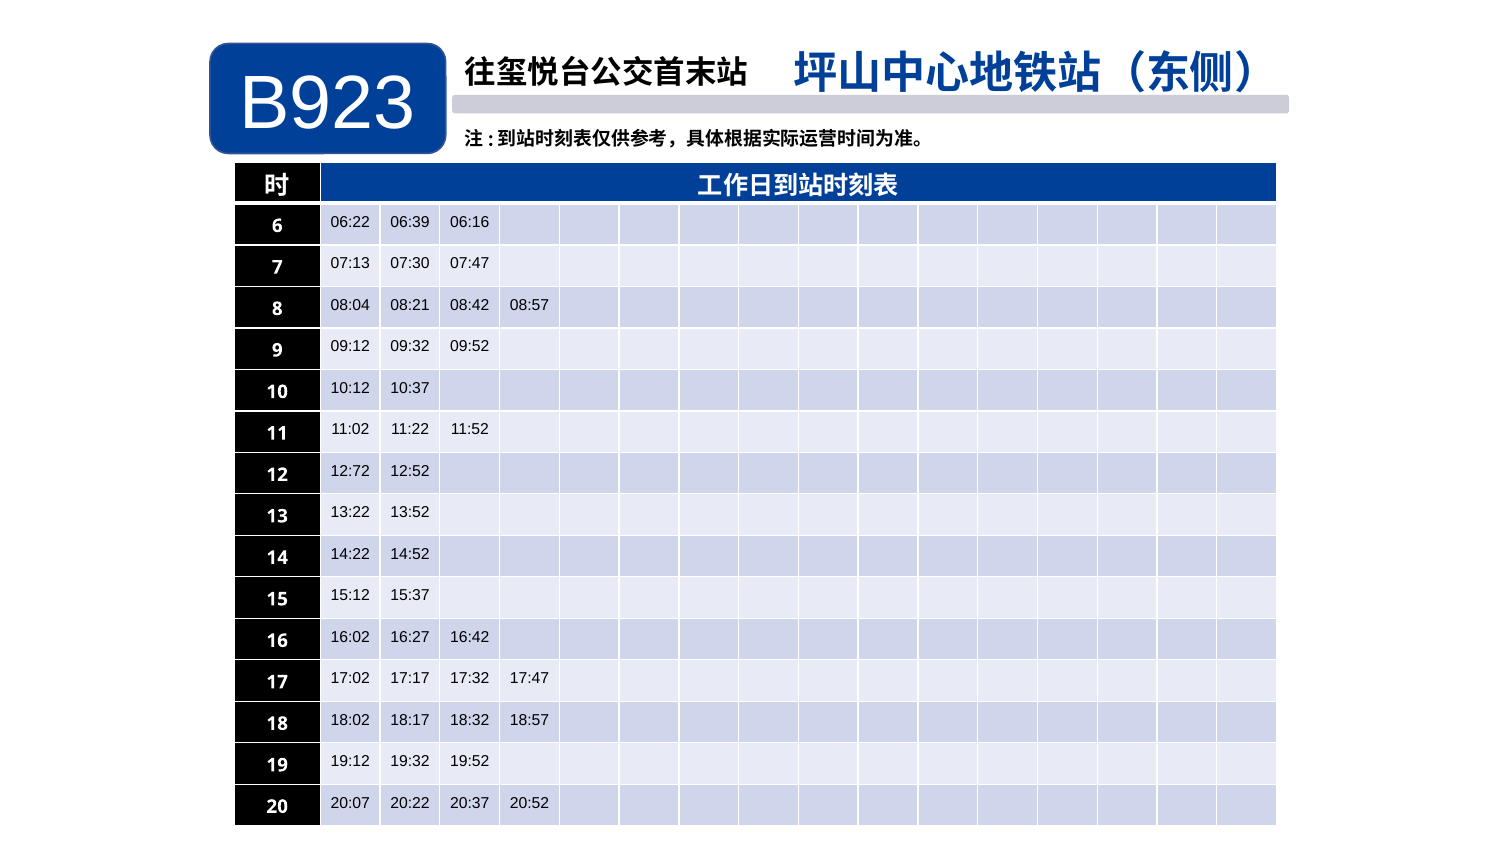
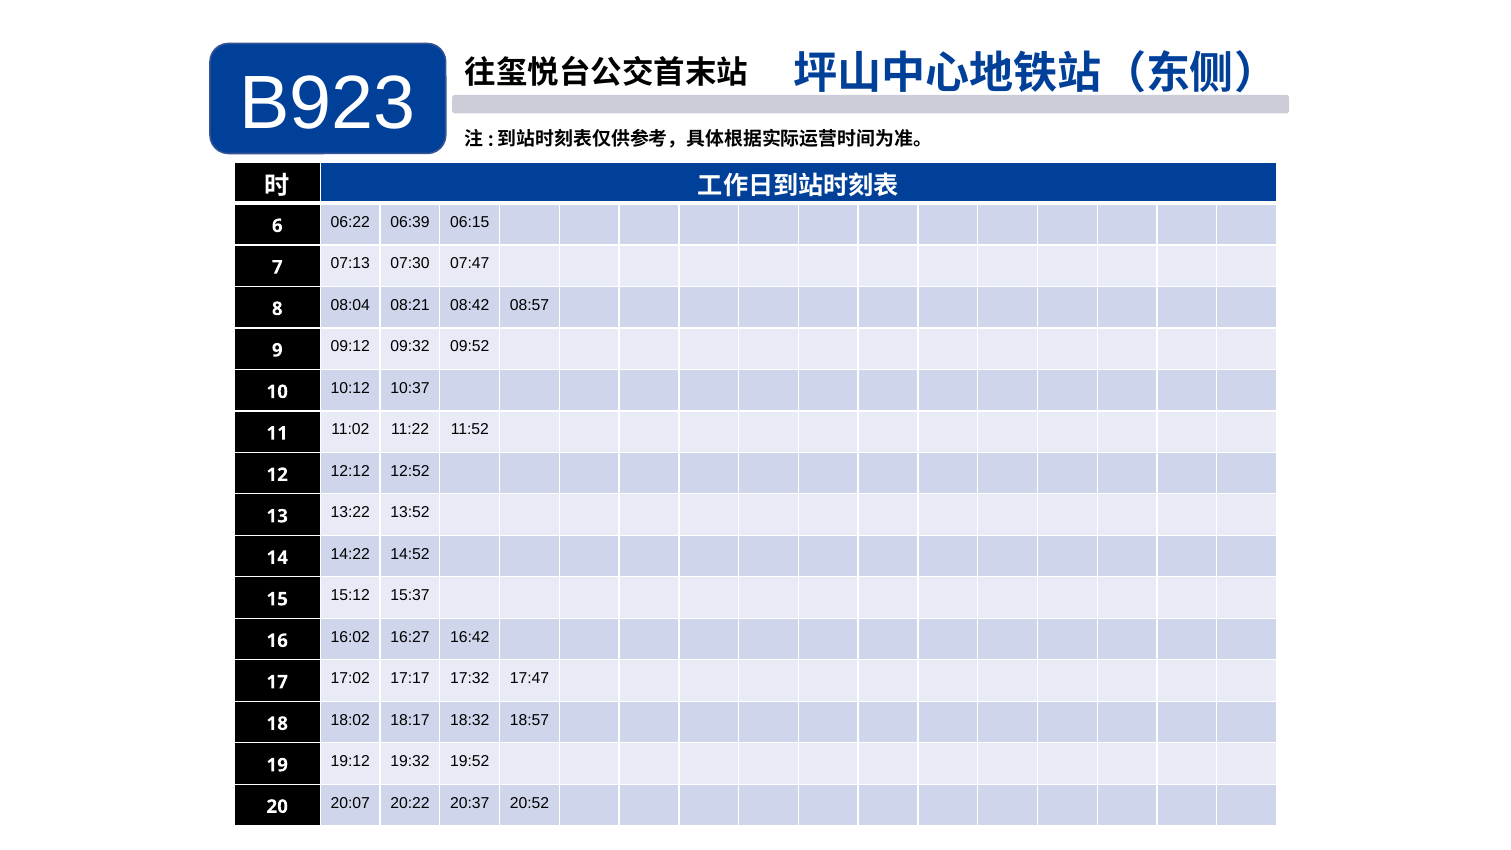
06:16: 06:16 -> 06:15
12:72: 12:72 -> 12:12
